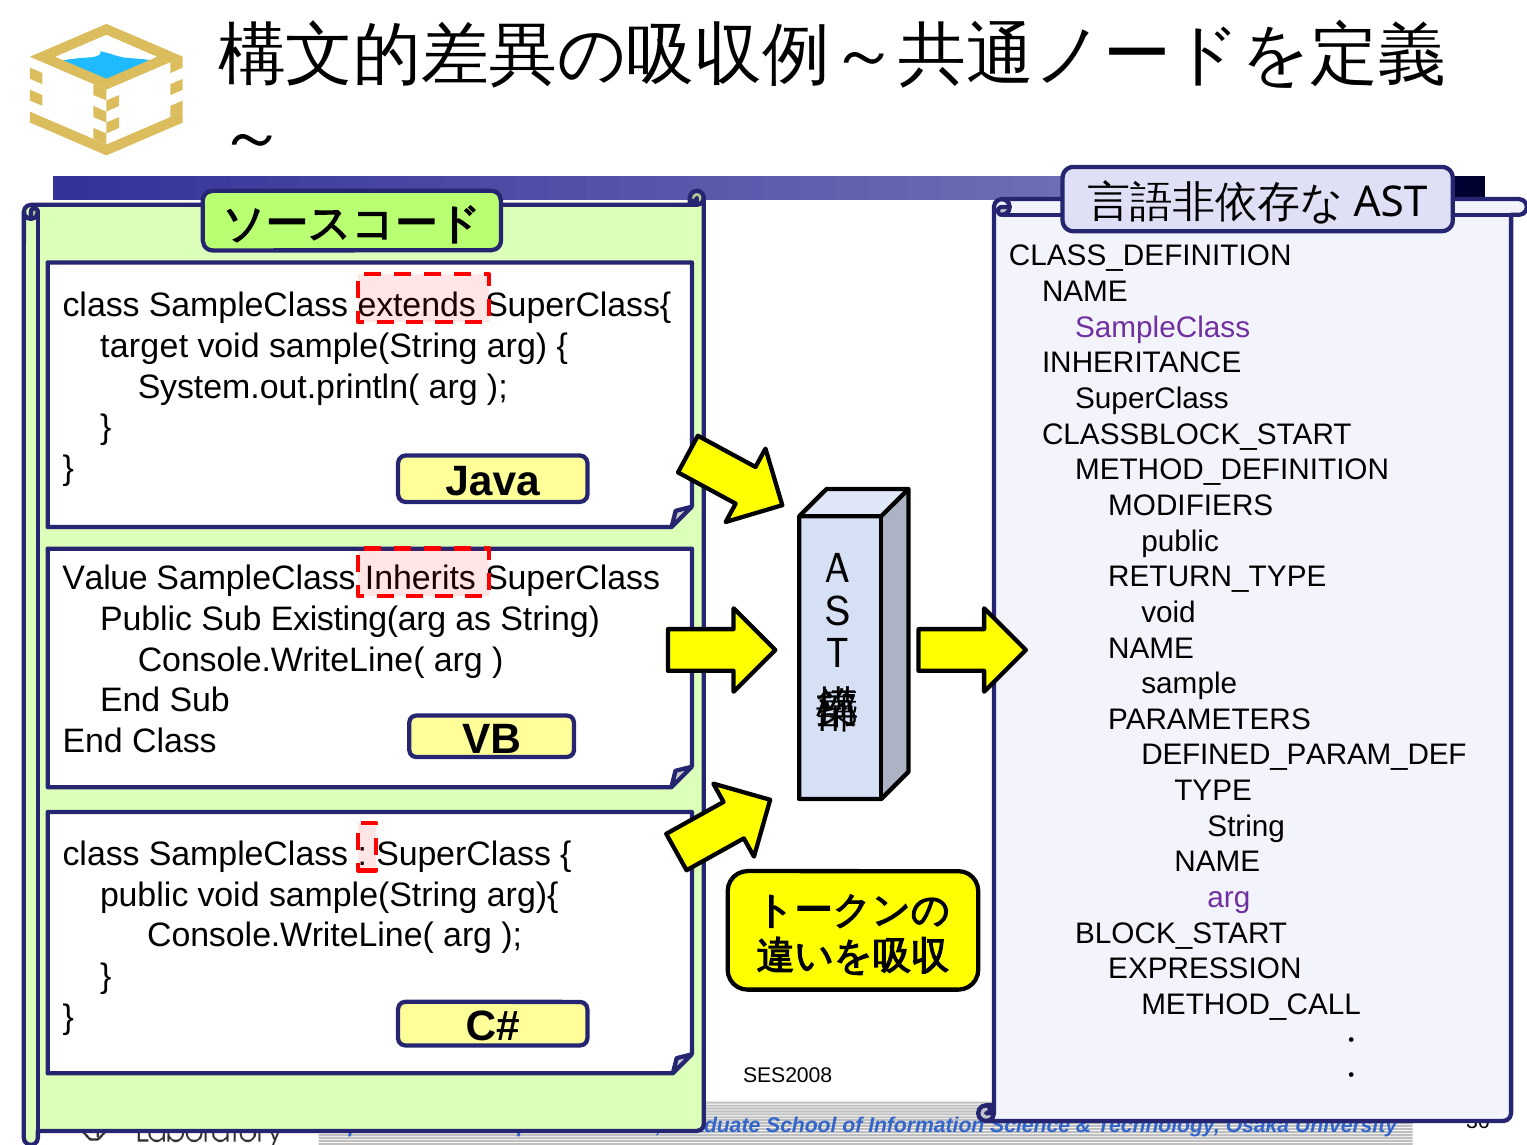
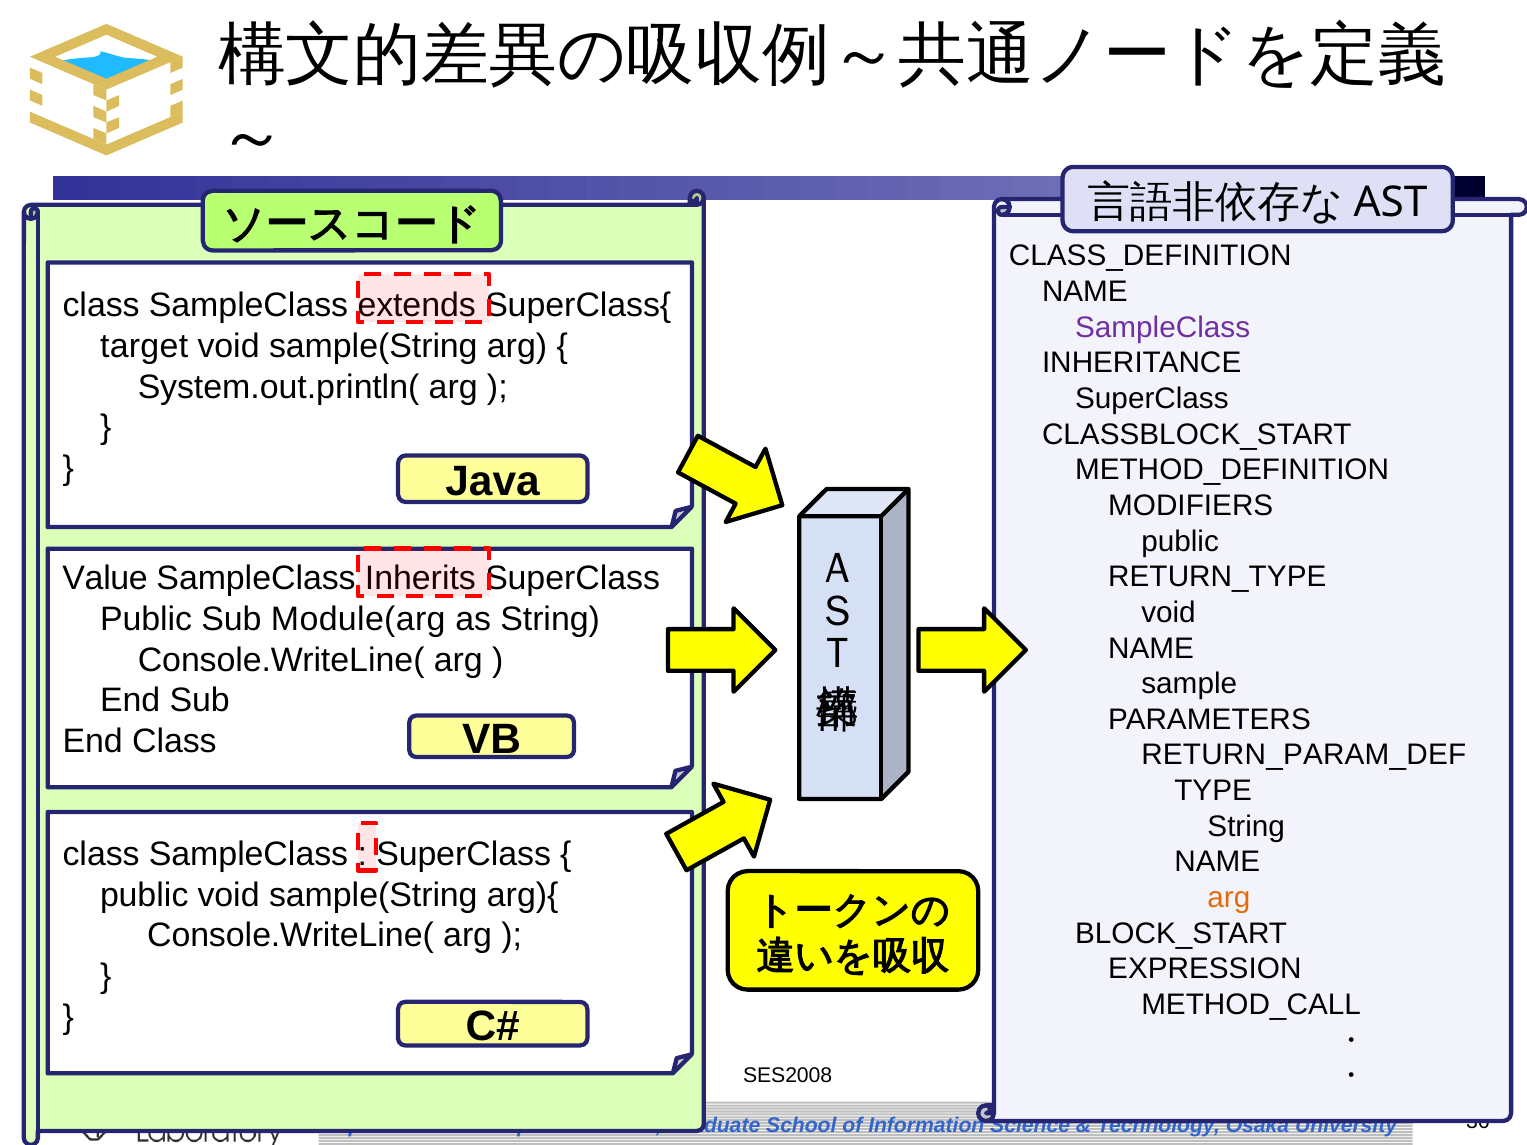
Existing(arg: Existing(arg -> Module(arg
DEFINED_PARAM_DEF: DEFINED_PARAM_DEF -> RETURN_PARAM_DEF
arg at (1229, 898) colour: purple -> orange
